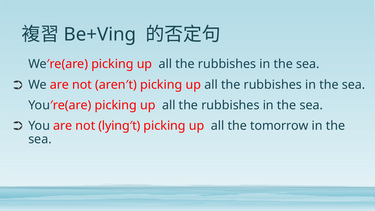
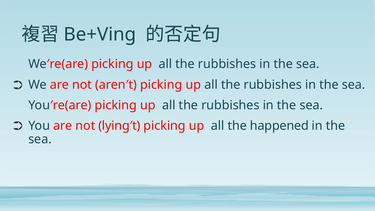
tomorrow: tomorrow -> happened
